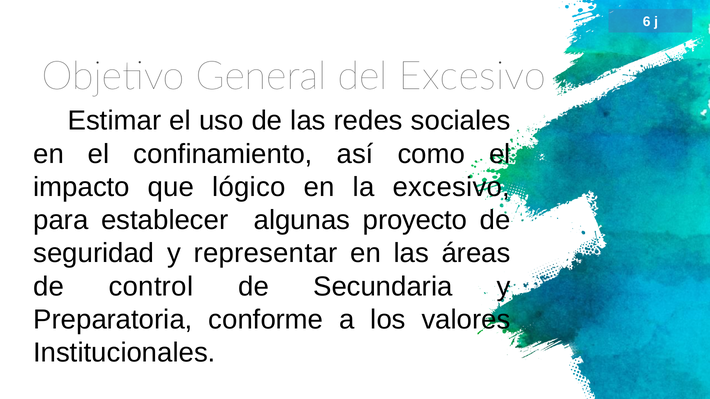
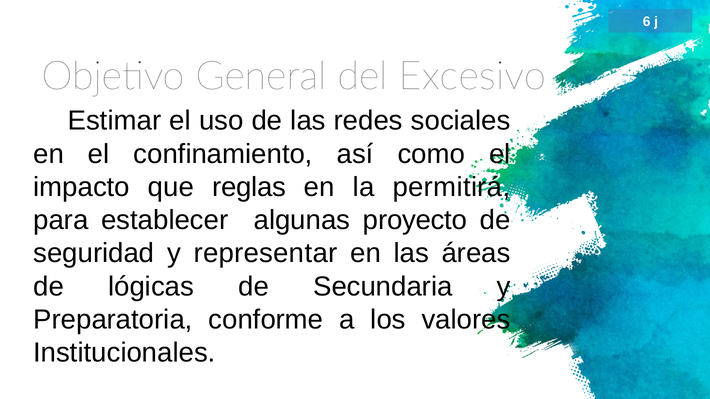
lógico: lógico -> reglas
la excesivo: excesivo -> permitirá
control: control -> lógicas
